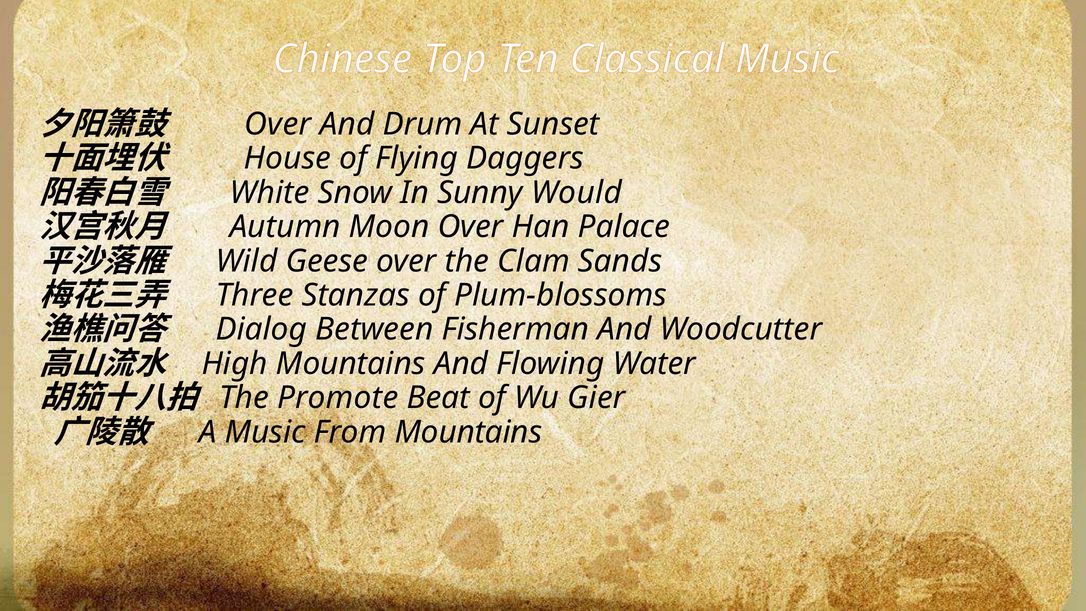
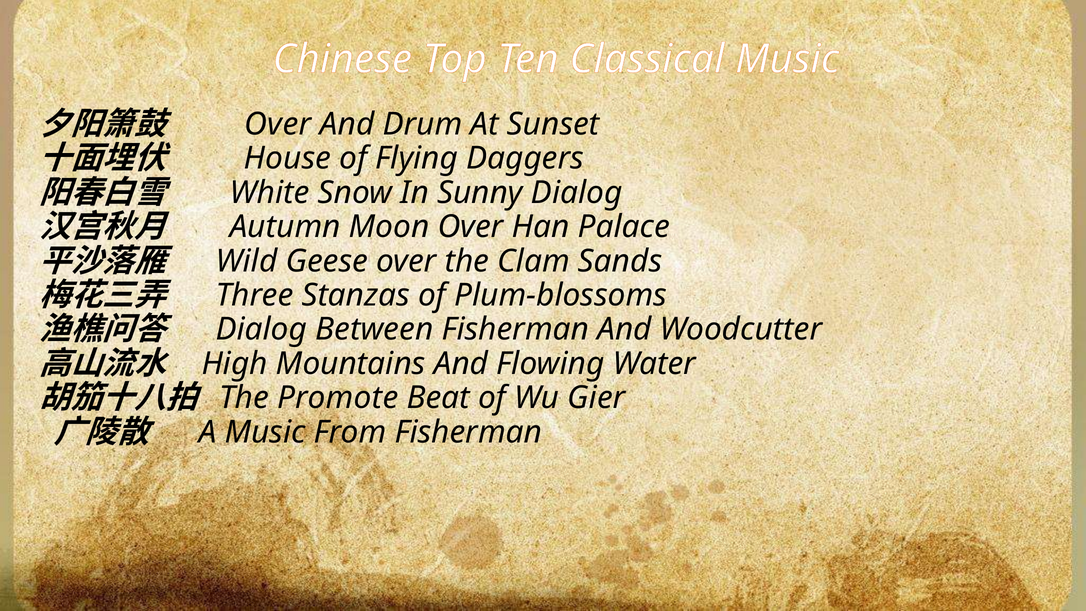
Sunny Would: Would -> Dialog
From Mountains: Mountains -> Fisherman
